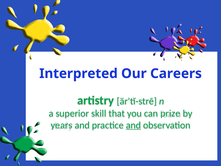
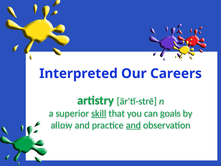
skill underline: none -> present
prize: prize -> goals
years: years -> allow
